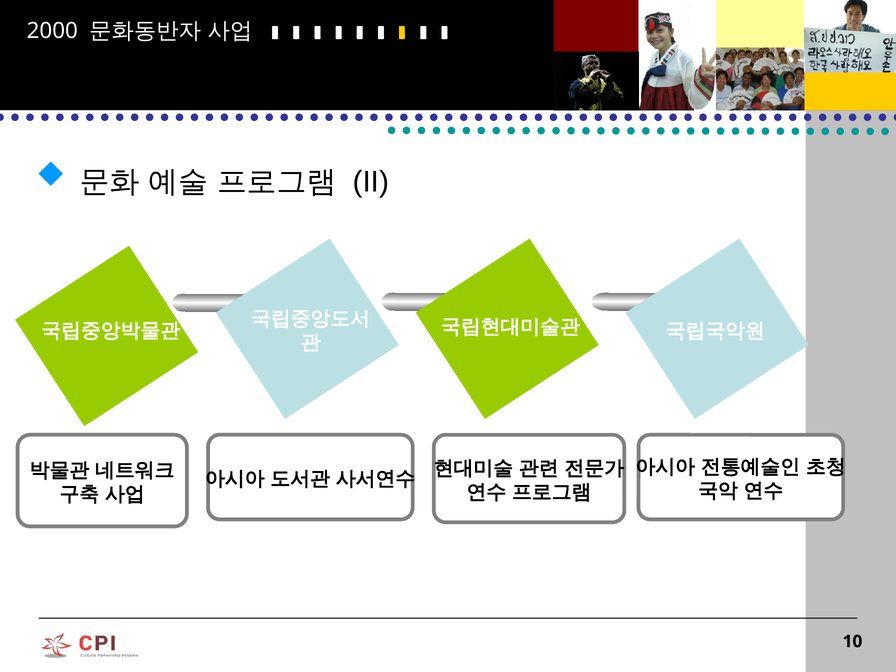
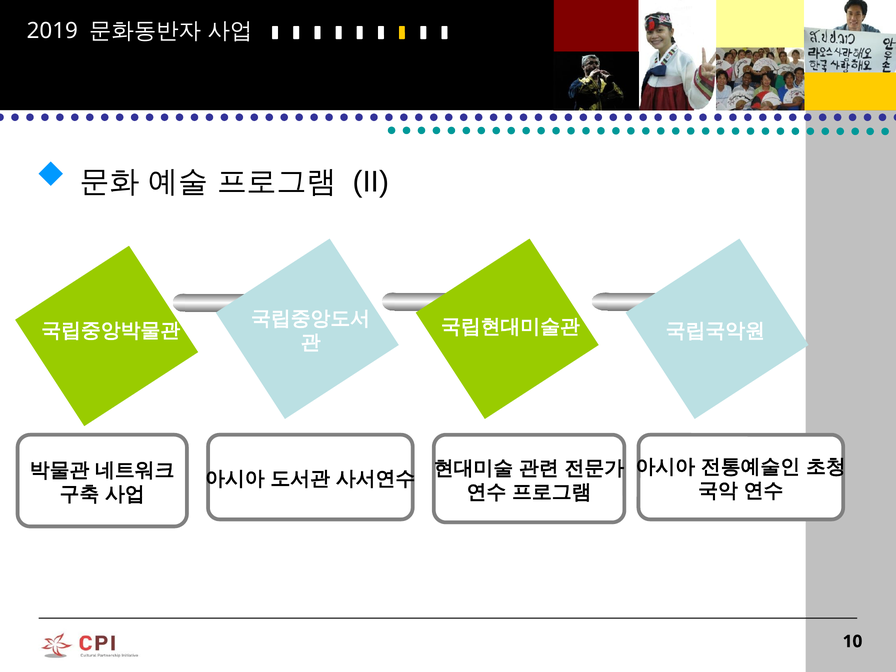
2000: 2000 -> 2019
